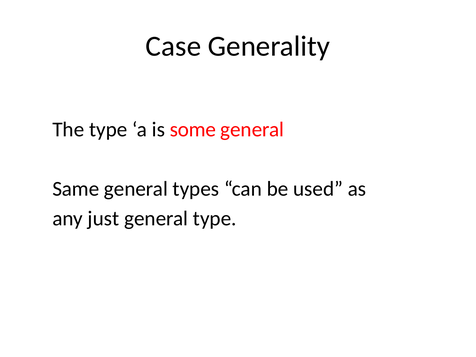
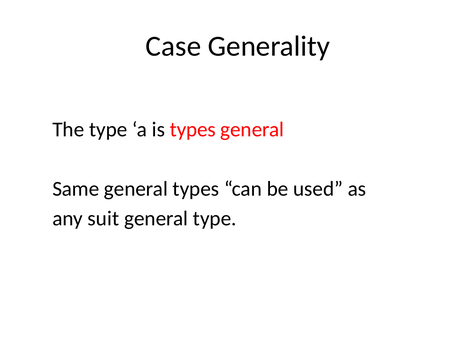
is some: some -> types
just: just -> suit
